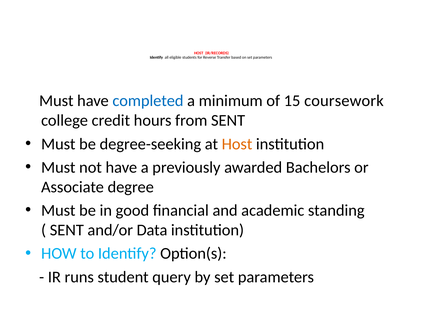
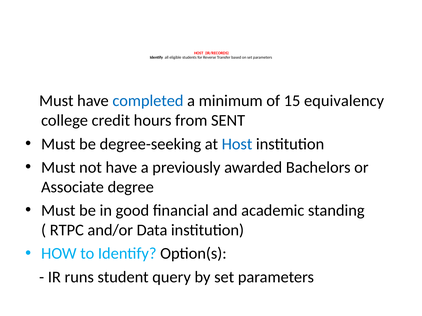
coursework: coursework -> equivalency
Host at (237, 144) colour: orange -> blue
SENT at (67, 231): SENT -> RTPC
